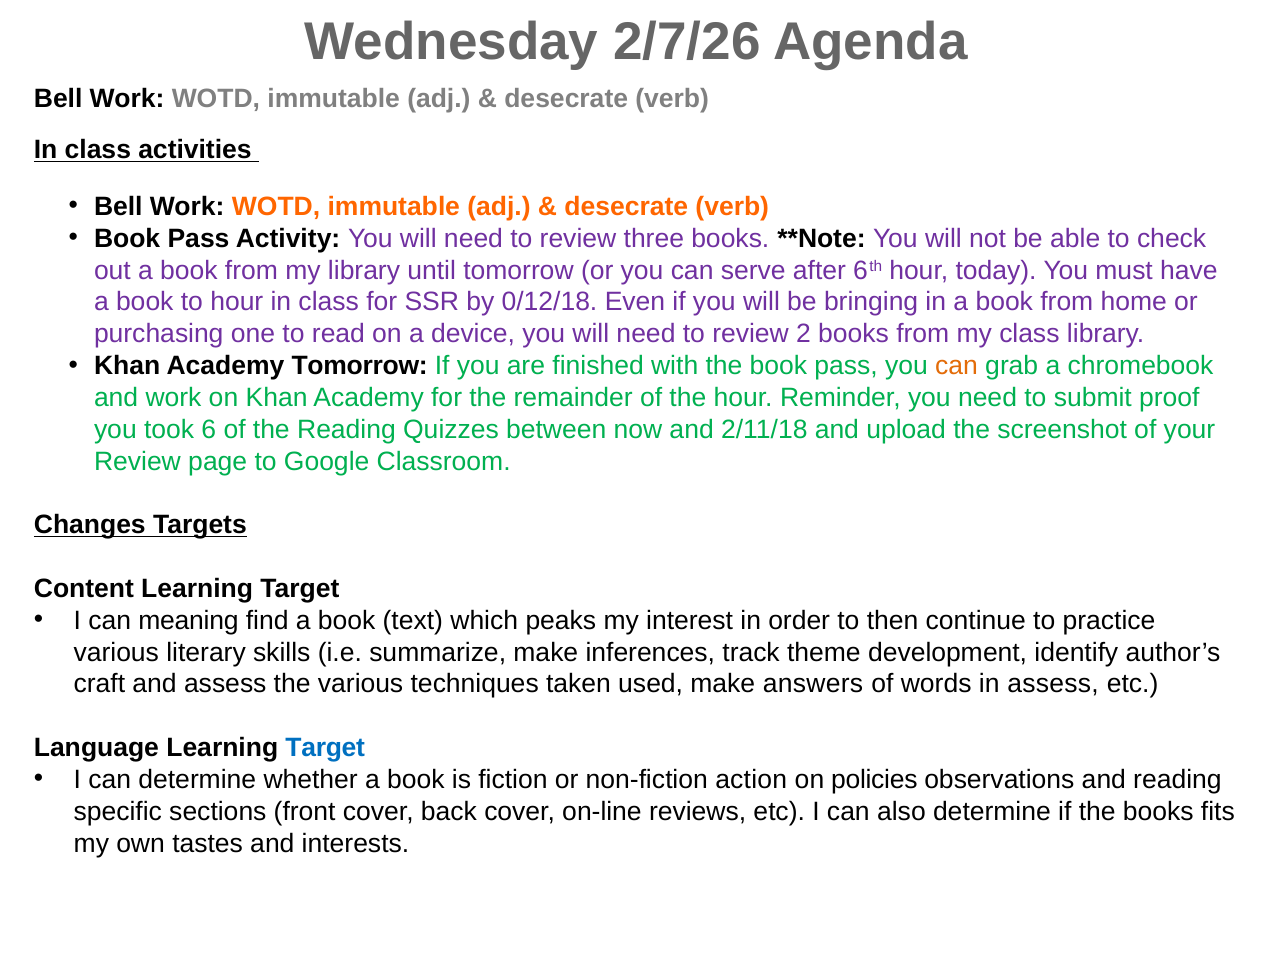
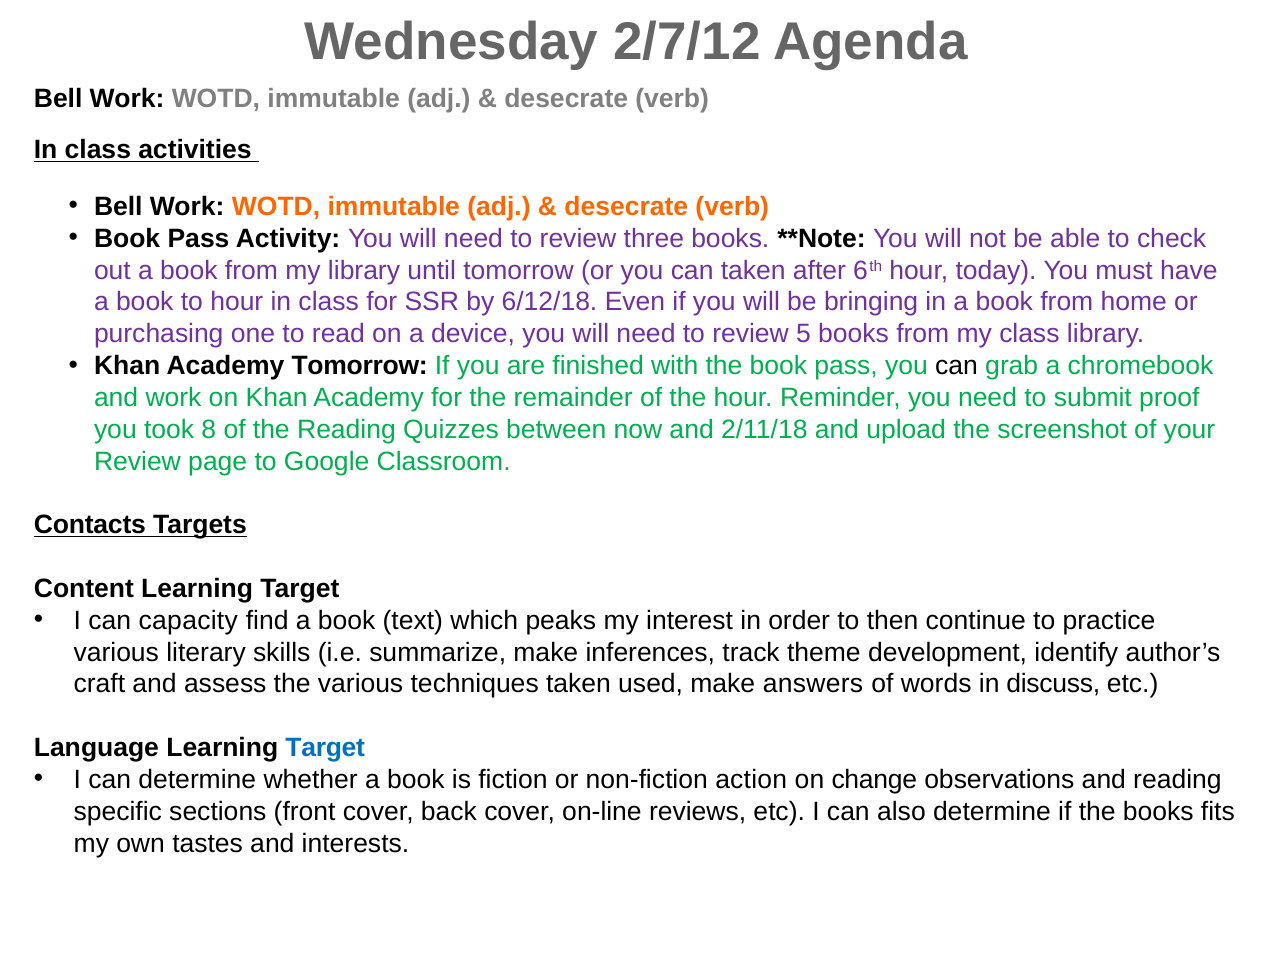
2/7/26: 2/7/26 -> 2/7/12
can serve: serve -> taken
0/12/18: 0/12/18 -> 6/12/18
2: 2 -> 5
can at (957, 366) colour: orange -> black
6: 6 -> 8
Changes: Changes -> Contacts
meaning: meaning -> capacity
in assess: assess -> discuss
policies: policies -> change
